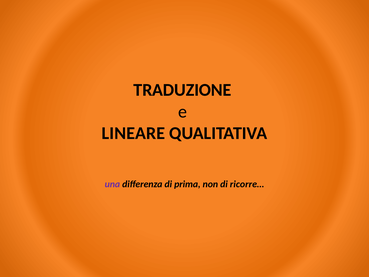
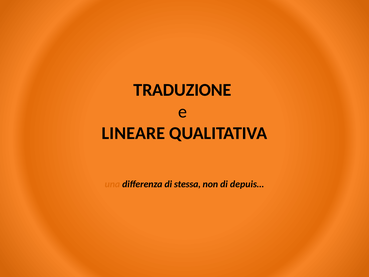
una colour: purple -> orange
prima: prima -> stessa
ricorre…: ricorre… -> depuis…
